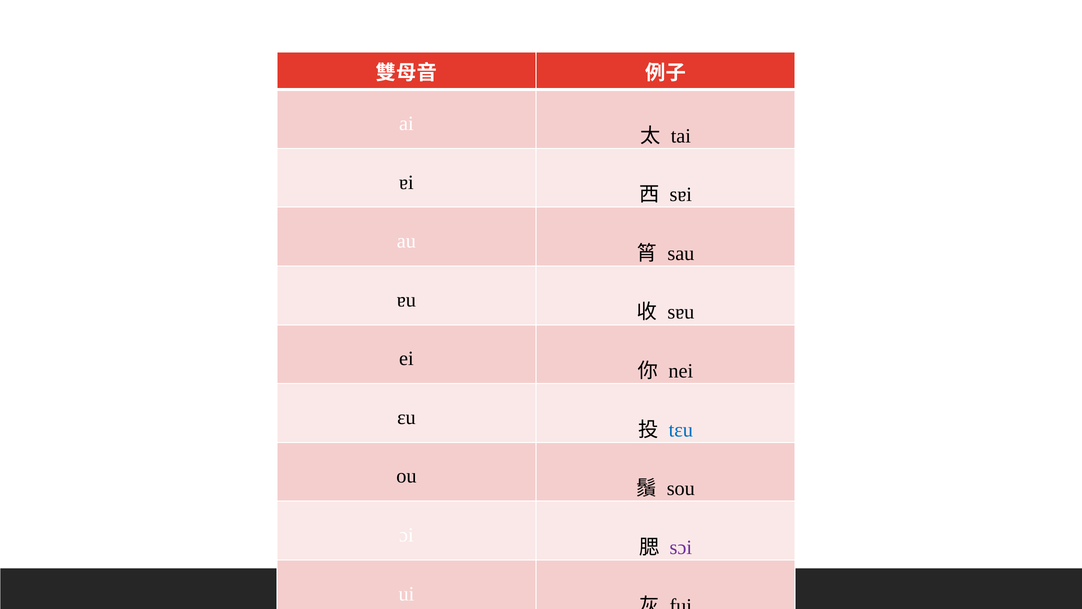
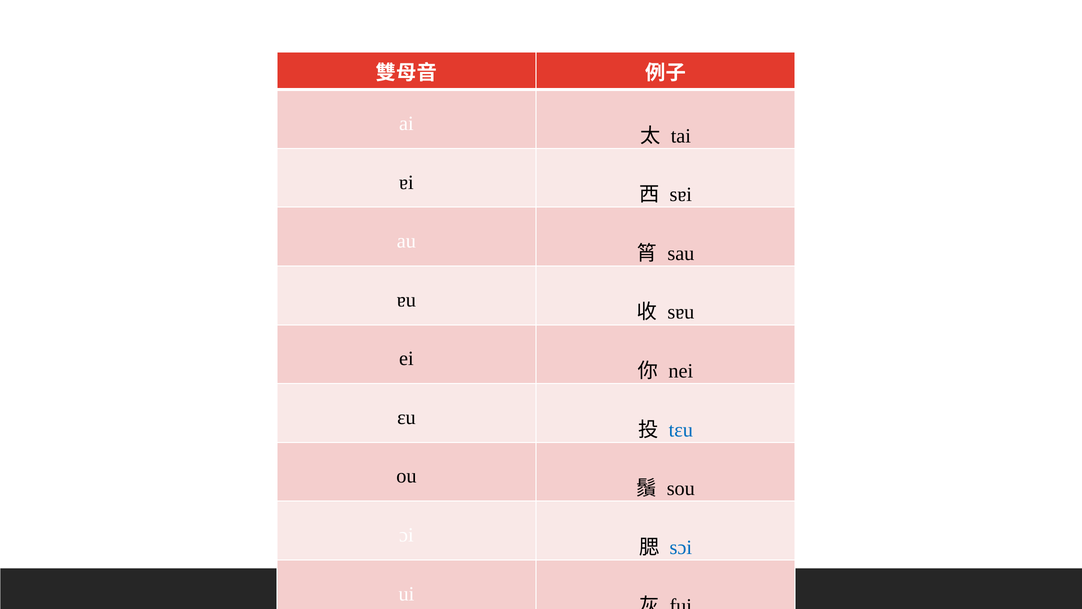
sɔi colour: purple -> blue
